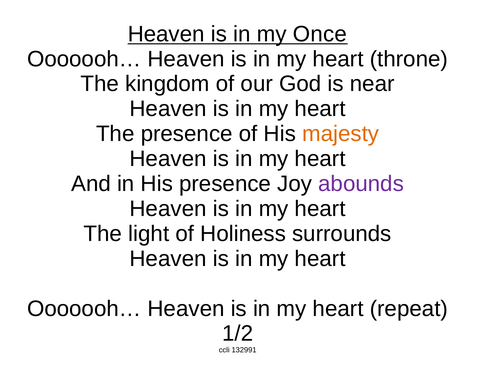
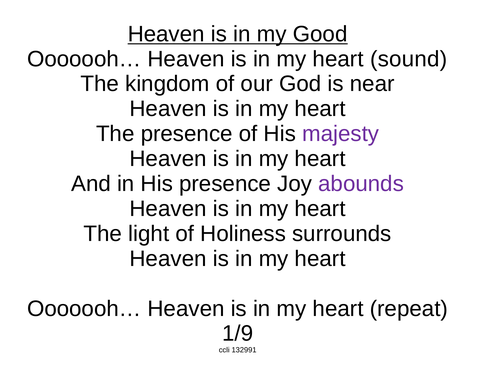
Once: Once -> Good
throne: throne -> sound
majesty colour: orange -> purple
1/2: 1/2 -> 1/9
